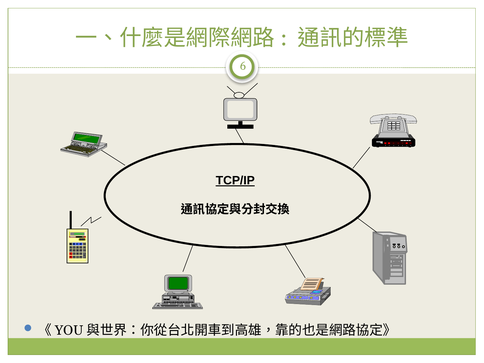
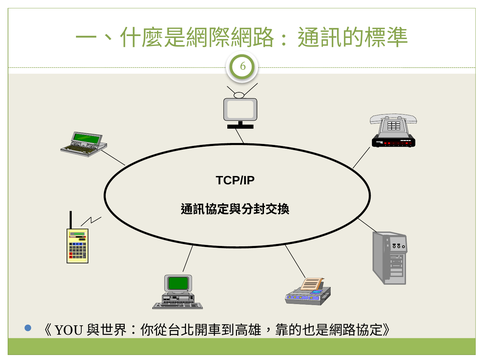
TCP/IP underline: present -> none
